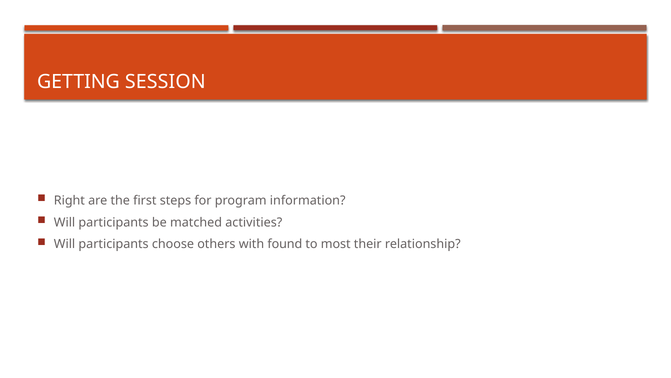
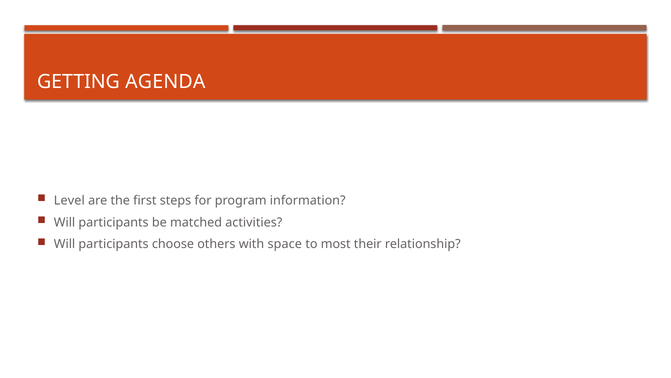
SESSION: SESSION -> AGENDA
Right: Right -> Level
found: found -> space
